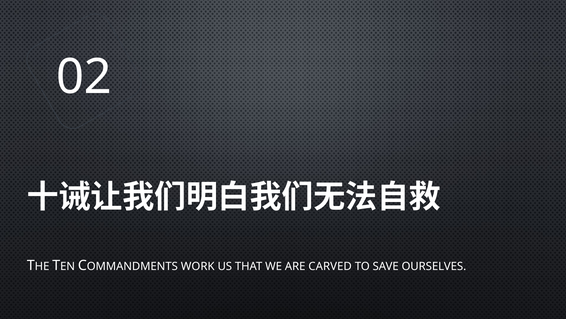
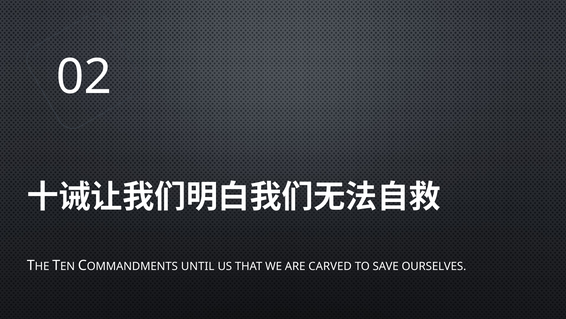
WORK: WORK -> UNTIL
